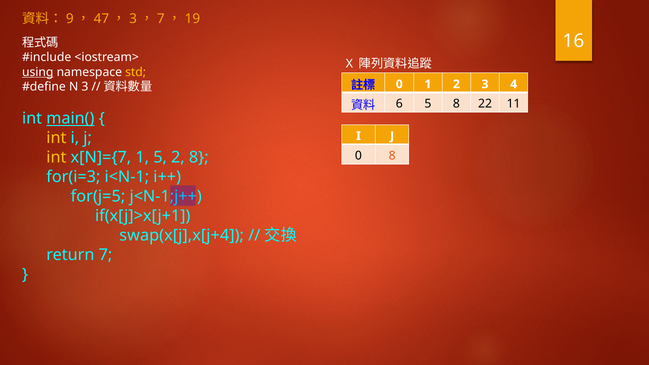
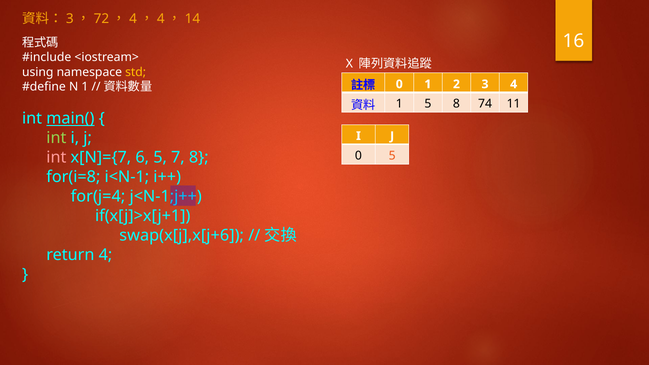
9 at (70, 19): 9 -> 3
47: 47 -> 72
3 at (133, 19): 3 -> 4
7 at (161, 19): 7 -> 4
19: 19 -> 14
using underline: present -> none
N 3: 3 -> 1
6 at (399, 104): 6 -> 1
22: 22 -> 74
int at (56, 138) colour: yellow -> light green
0 8: 8 -> 5
int at (56, 157) colour: yellow -> pink
x[N]={7 1: 1 -> 6
5 2: 2 -> 7
for(i=3: for(i=3 -> for(i=8
for(j=5: for(j=5 -> for(j=4
swap(x[j],x[j+4: swap(x[j],x[j+4 -> swap(x[j],x[j+6
return 7: 7 -> 4
